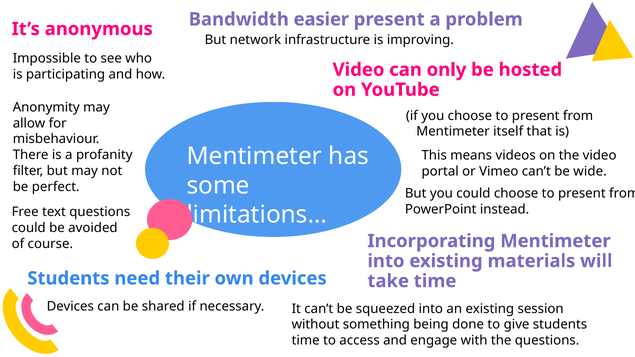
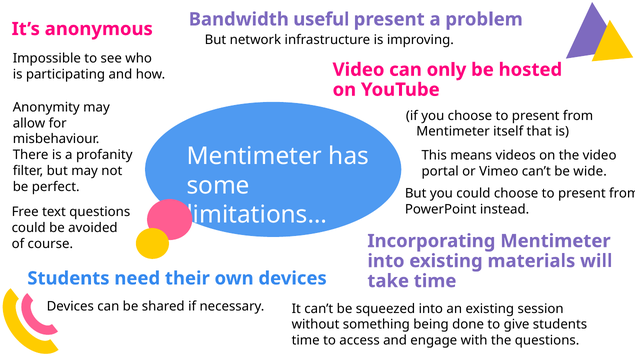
easier: easier -> useful
